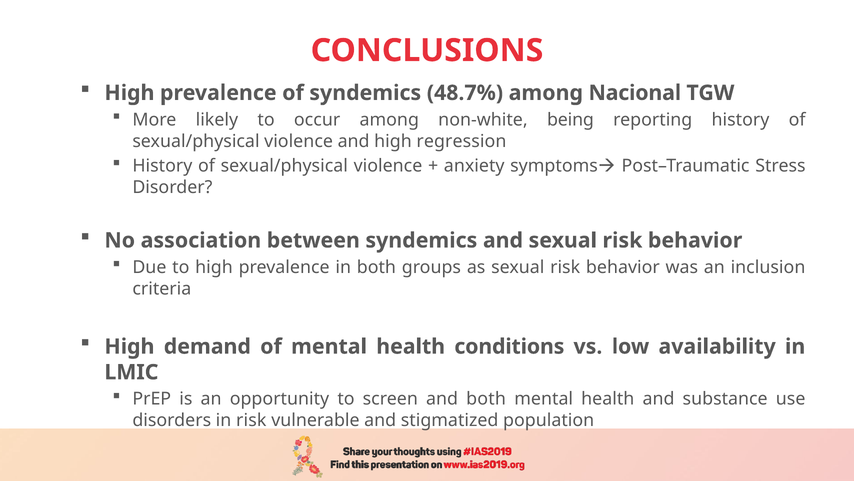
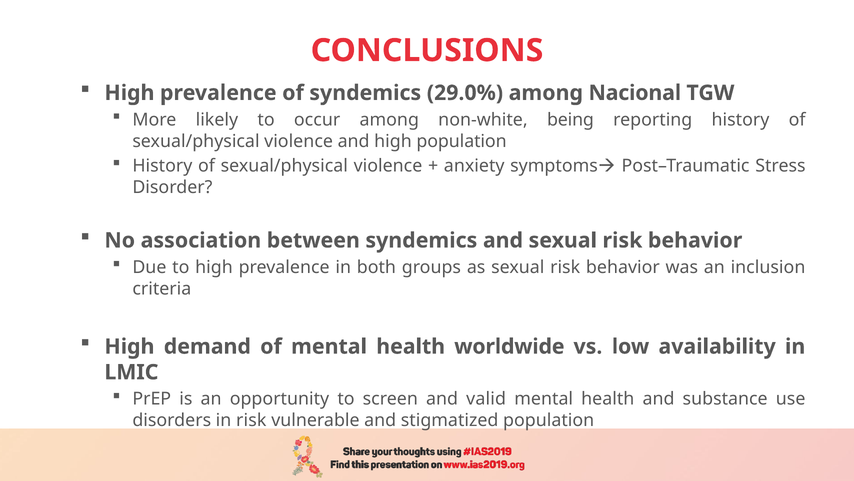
48.7%: 48.7% -> 29.0%
high regression: regression -> population
conditions: conditions -> worldwide
and both: both -> valid
